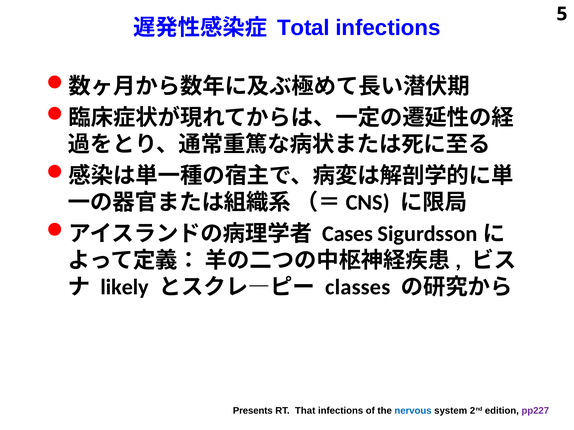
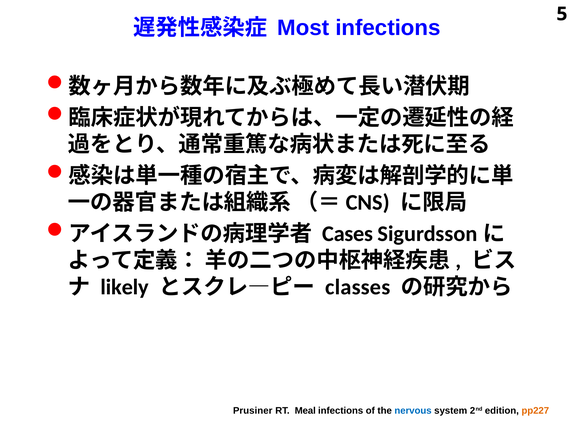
Total: Total -> Most
Presents: Presents -> Prusiner
That: That -> Meal
pp227 colour: purple -> orange
